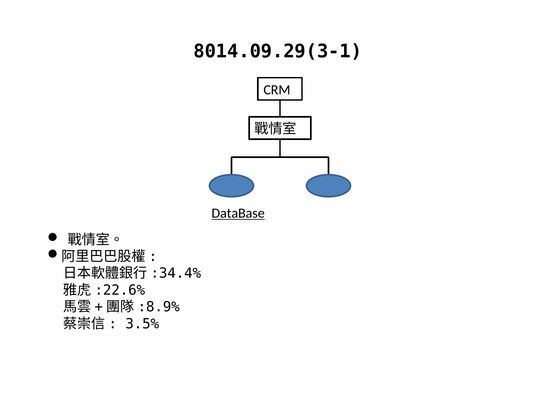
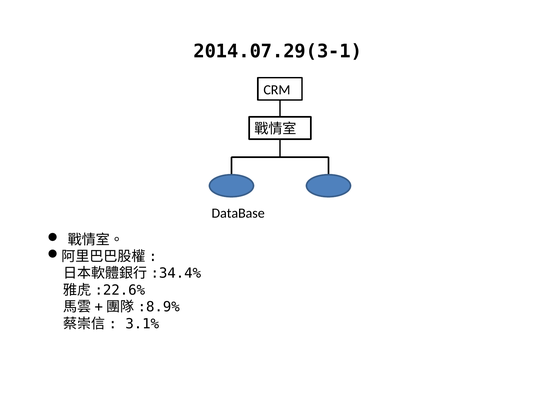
8014.09.29(3-1: 8014.09.29(3-1 -> 2014.07.29(3-1
DataBase underline: present -> none
3.5%: 3.5% -> 3.1%
